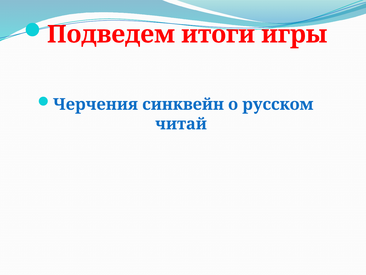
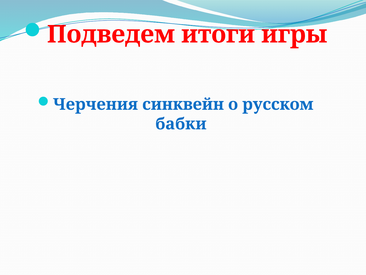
читай: читай -> бабки
